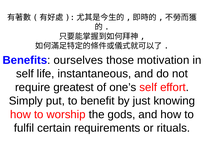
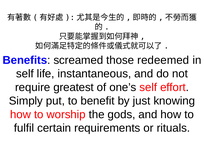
ourselves: ourselves -> screamed
motivation: motivation -> redeemed
